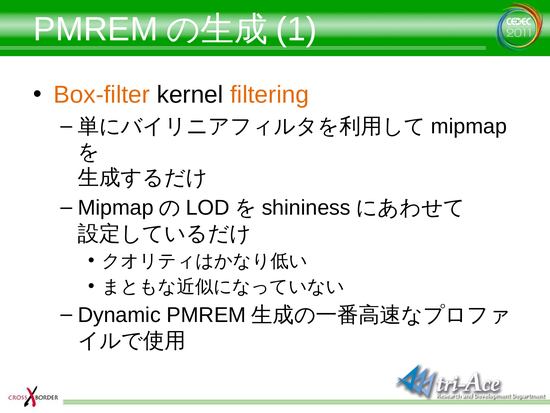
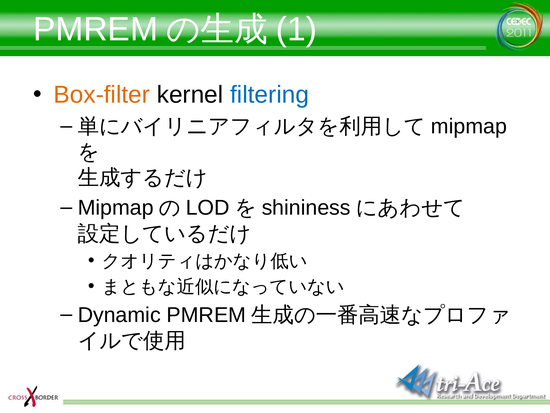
filtering colour: orange -> blue
